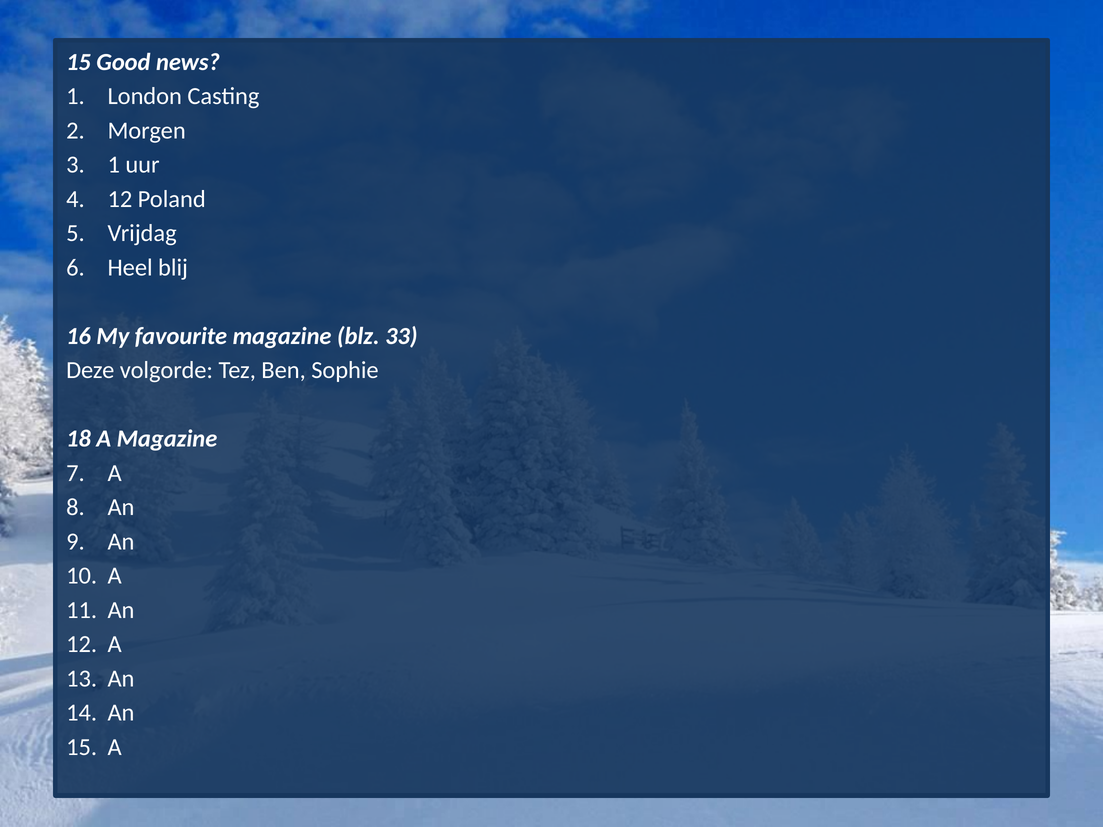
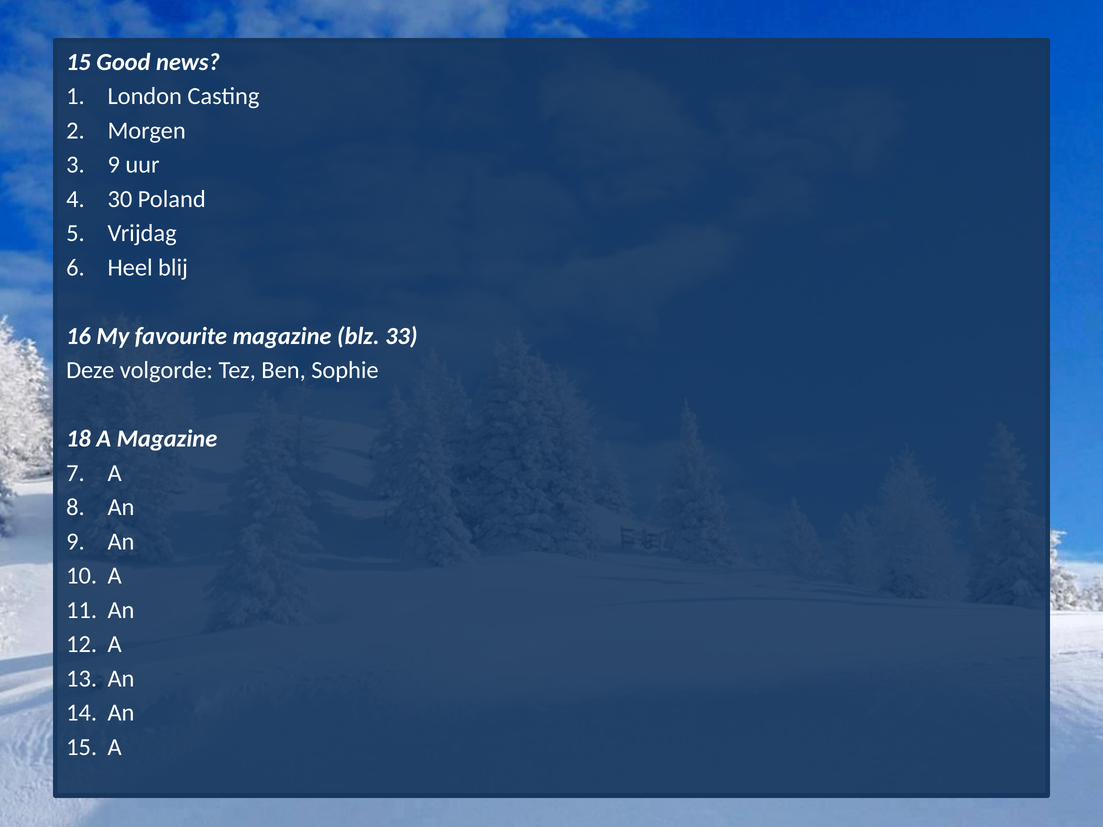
1 at (114, 165): 1 -> 9
12 at (120, 199): 12 -> 30
